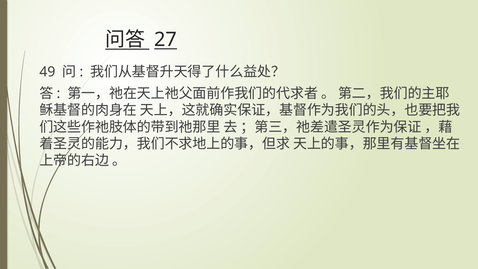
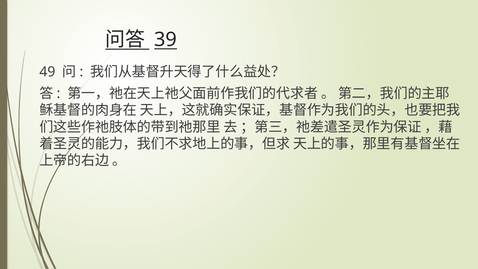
27: 27 -> 39
